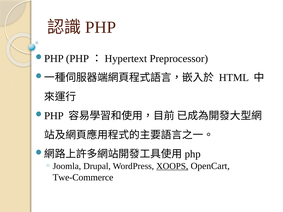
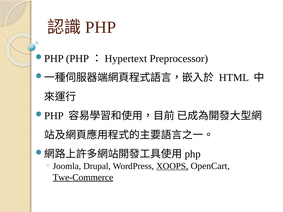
Twe-Commerce underline: none -> present
